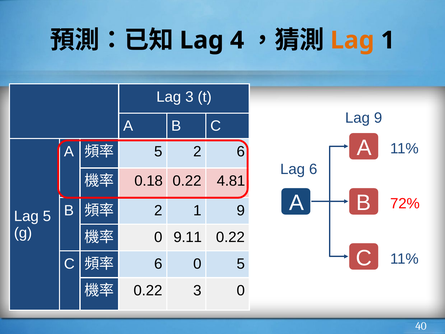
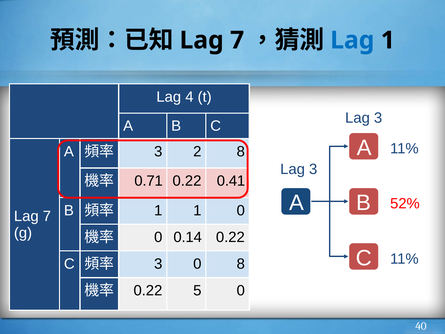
4 at (237, 40): 4 -> 7
Lag at (352, 40) colour: orange -> blue
Lag 3: 3 -> 4
9 at (378, 118): 9 -> 3
5 at (158, 151): 5 -> 3
2 6: 6 -> 8
6 at (313, 169): 6 -> 3
0.18: 0.18 -> 0.71
4.81: 4.81 -> 0.41
72%: 72% -> 52%
2 at (158, 210): 2 -> 1
1 9: 9 -> 0
5 at (47, 216): 5 -> 7
9.11: 9.11 -> 0.14
6 at (158, 264): 6 -> 3
0 5: 5 -> 8
0.22 3: 3 -> 5
